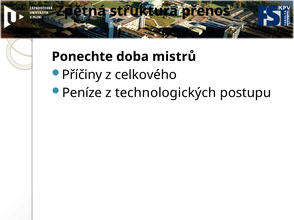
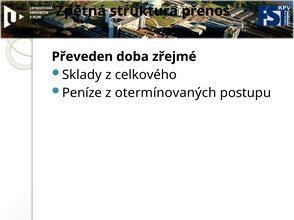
Ponechte: Ponechte -> Převeden
mistrů: mistrů -> zřejmé
Příčiny: Příčiny -> Sklady
technologických: technologických -> otermínovaných
